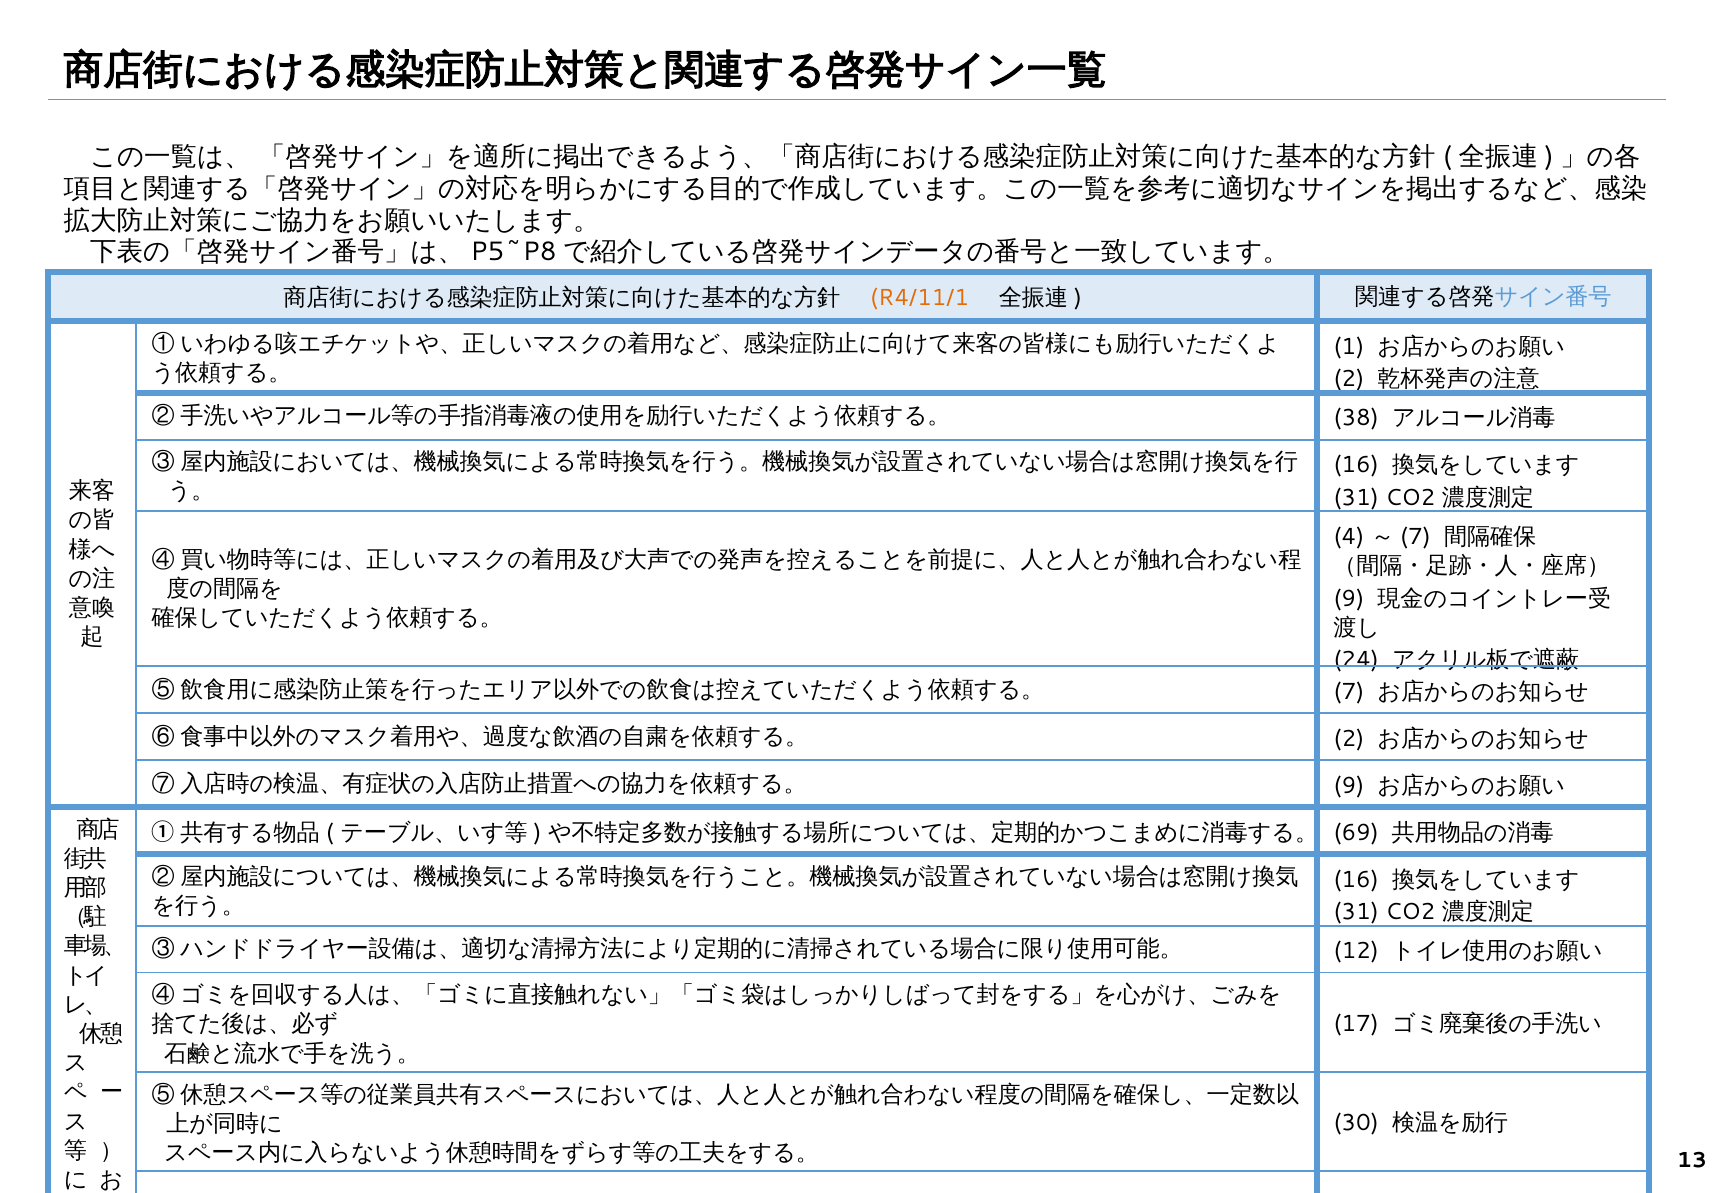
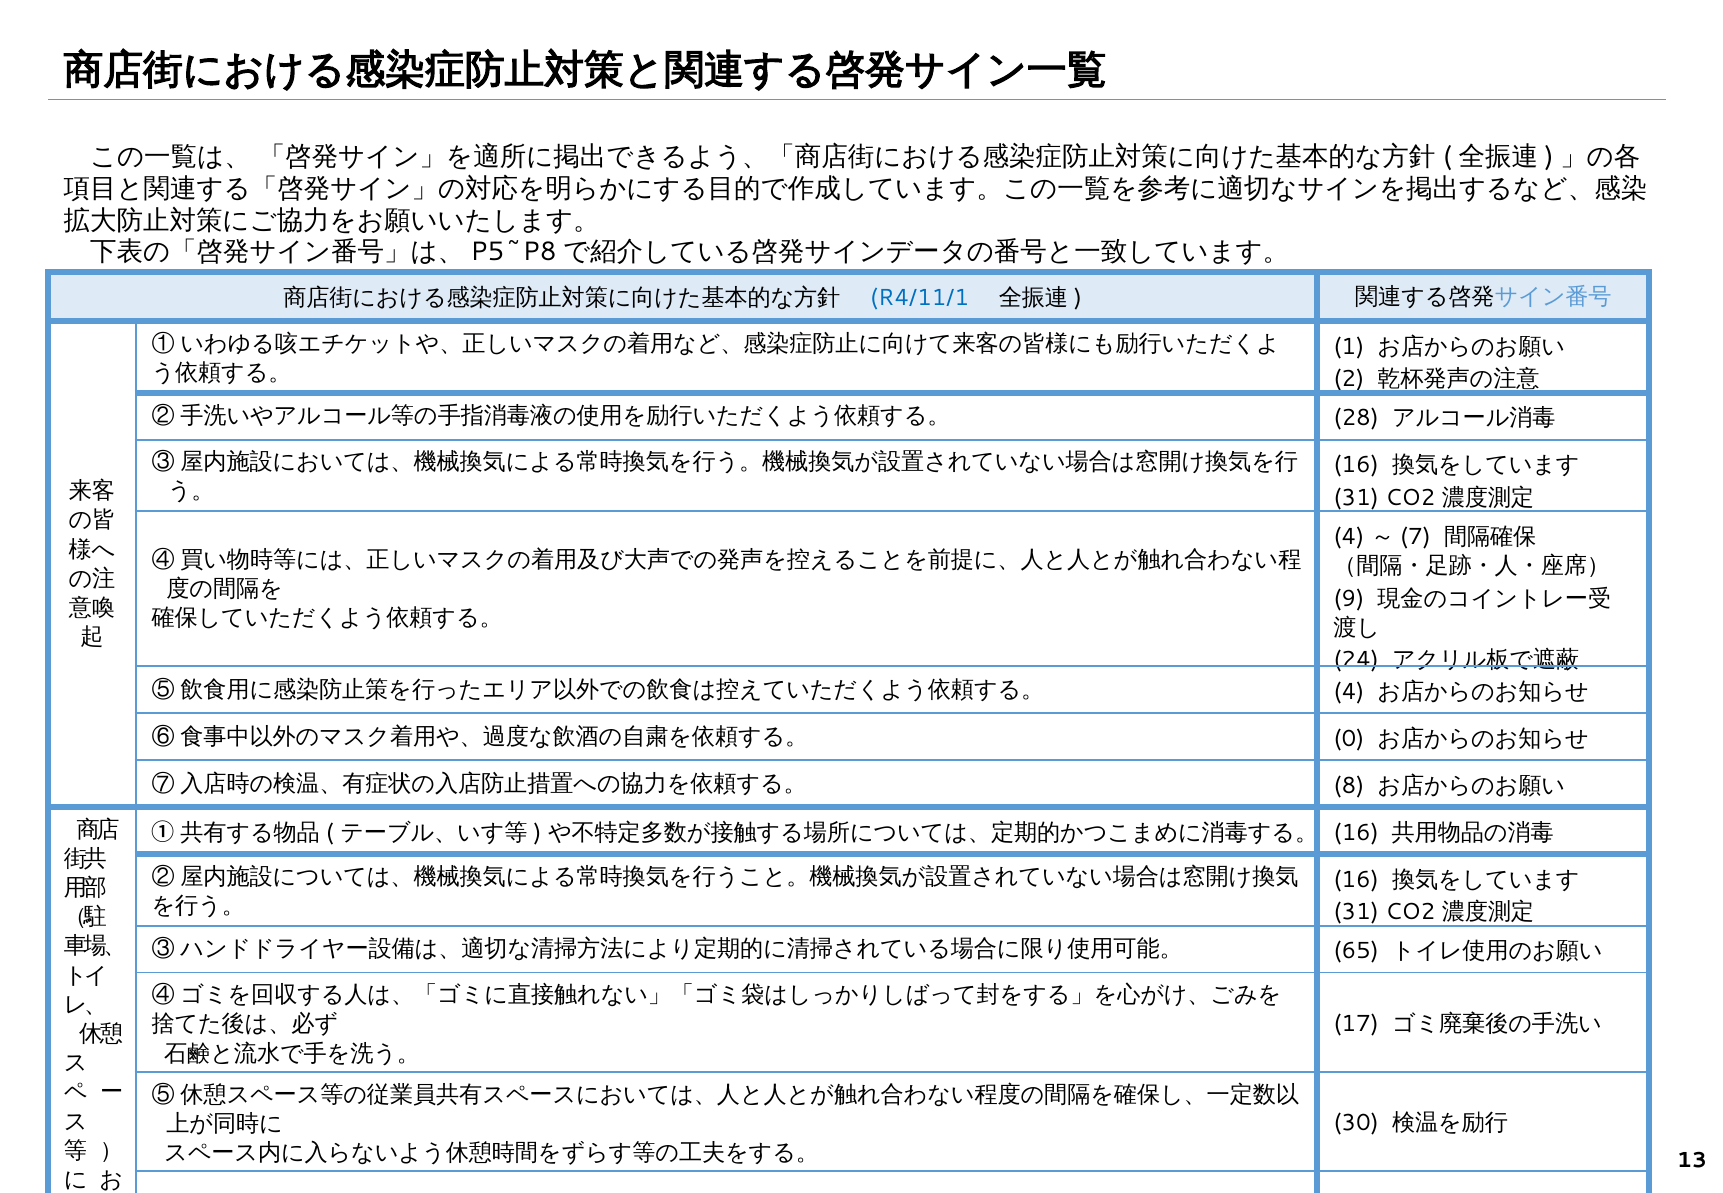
R4/11/1 colour: orange -> blue
38: 38 -> 28
7 at (1349, 691): 7 -> 4
2 at (1349, 738): 2 -> 0
9 at (1349, 785): 9 -> 8
69 at (1356, 832): 69 -> 16
12: 12 -> 65
